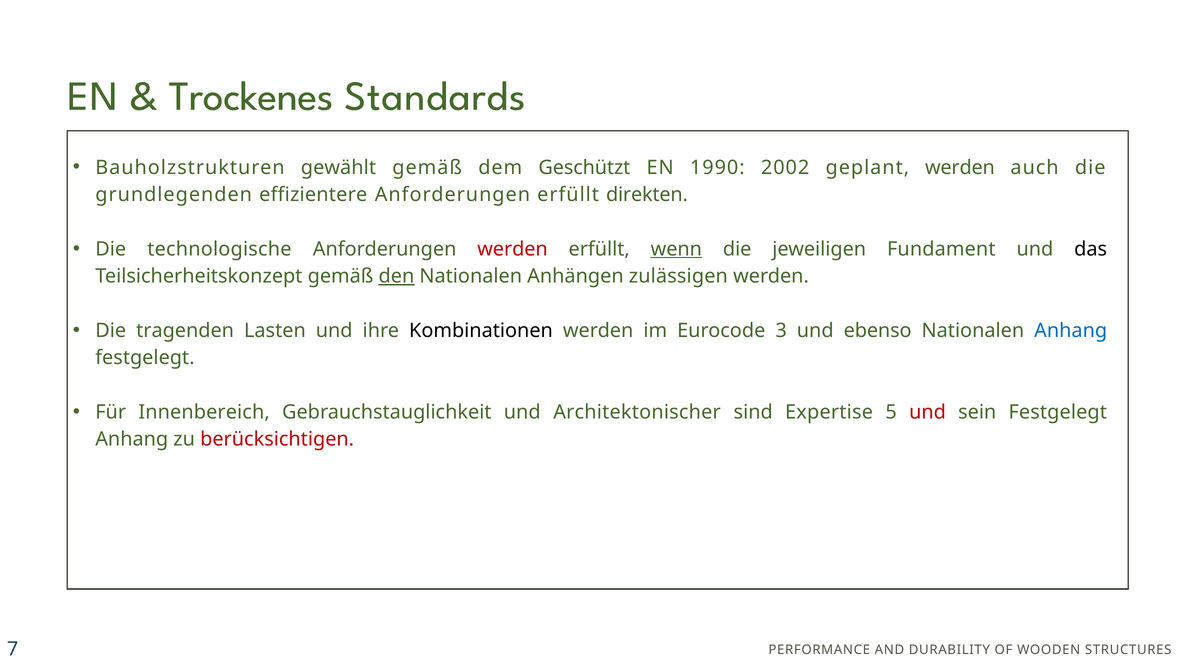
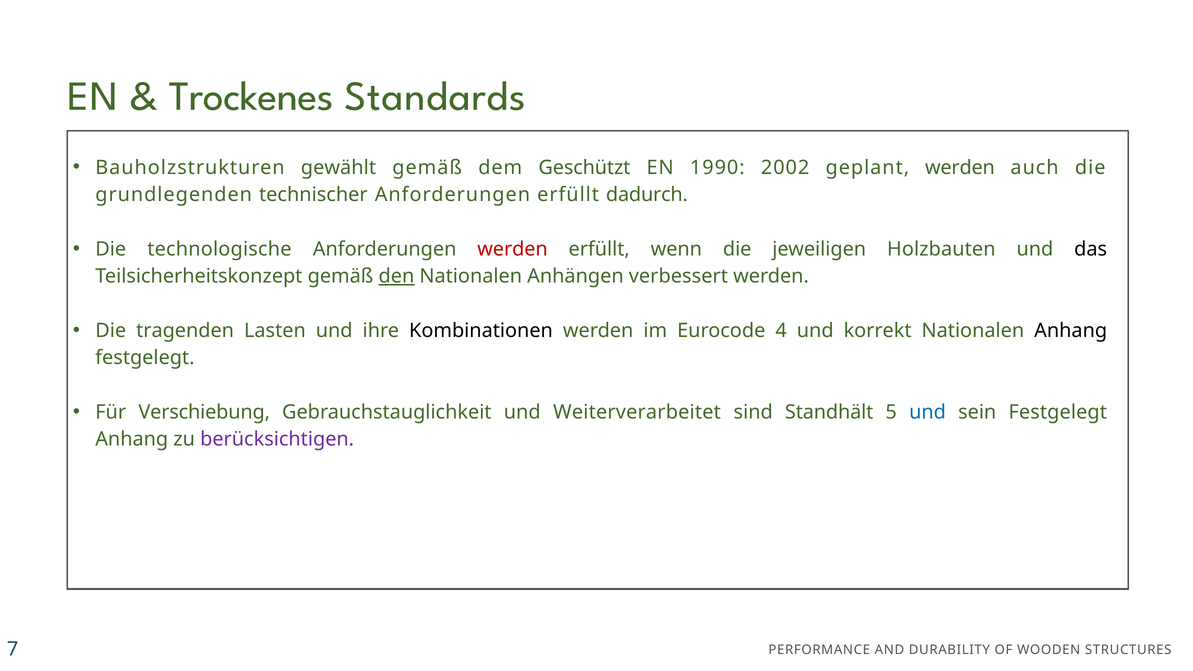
effizientere: effizientere -> technischer
direkten: direkten -> dadurch
wenn underline: present -> none
Fundament: Fundament -> Holzbauten
zulässigen: zulässigen -> verbessert
3: 3 -> 4
ebenso: ebenso -> korrekt
Anhang at (1071, 331) colour: blue -> black
Innenbereich: Innenbereich -> Verschiebung
Architektonischer: Architektonischer -> Weiterverarbeitet
Expertise: Expertise -> Standhält
und at (928, 412) colour: red -> blue
berücksichtigen colour: red -> purple
